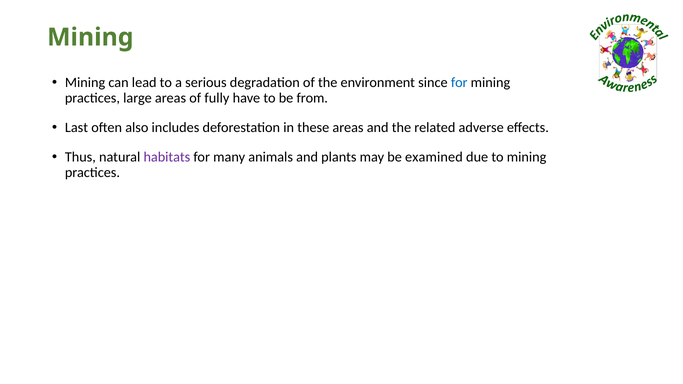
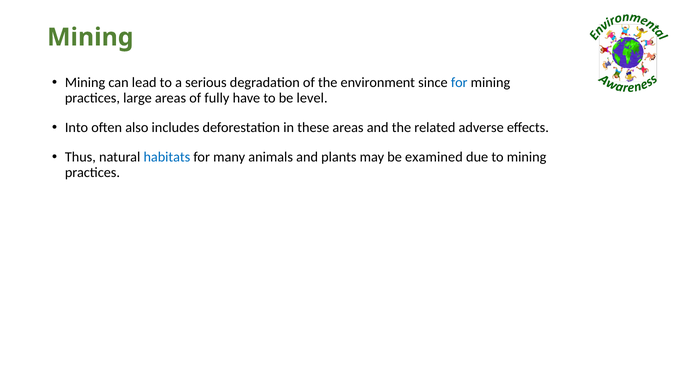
from: from -> level
Last: Last -> Into
habitats colour: purple -> blue
